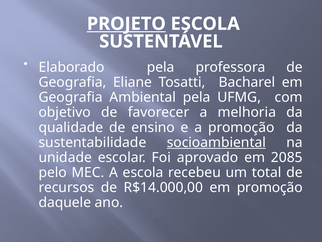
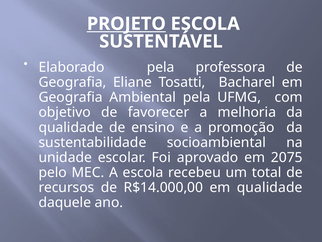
socioambiental underline: present -> none
2085: 2085 -> 2075
em promoção: promoção -> qualidade
